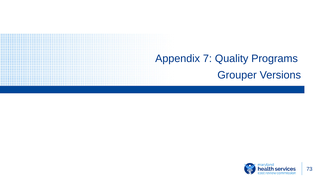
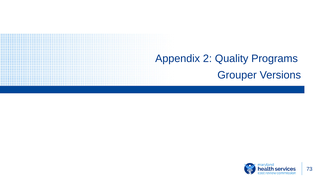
7: 7 -> 2
